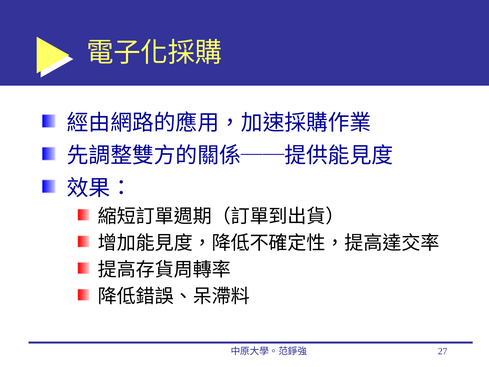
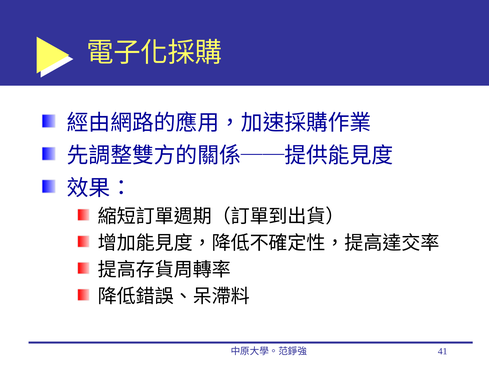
27: 27 -> 41
